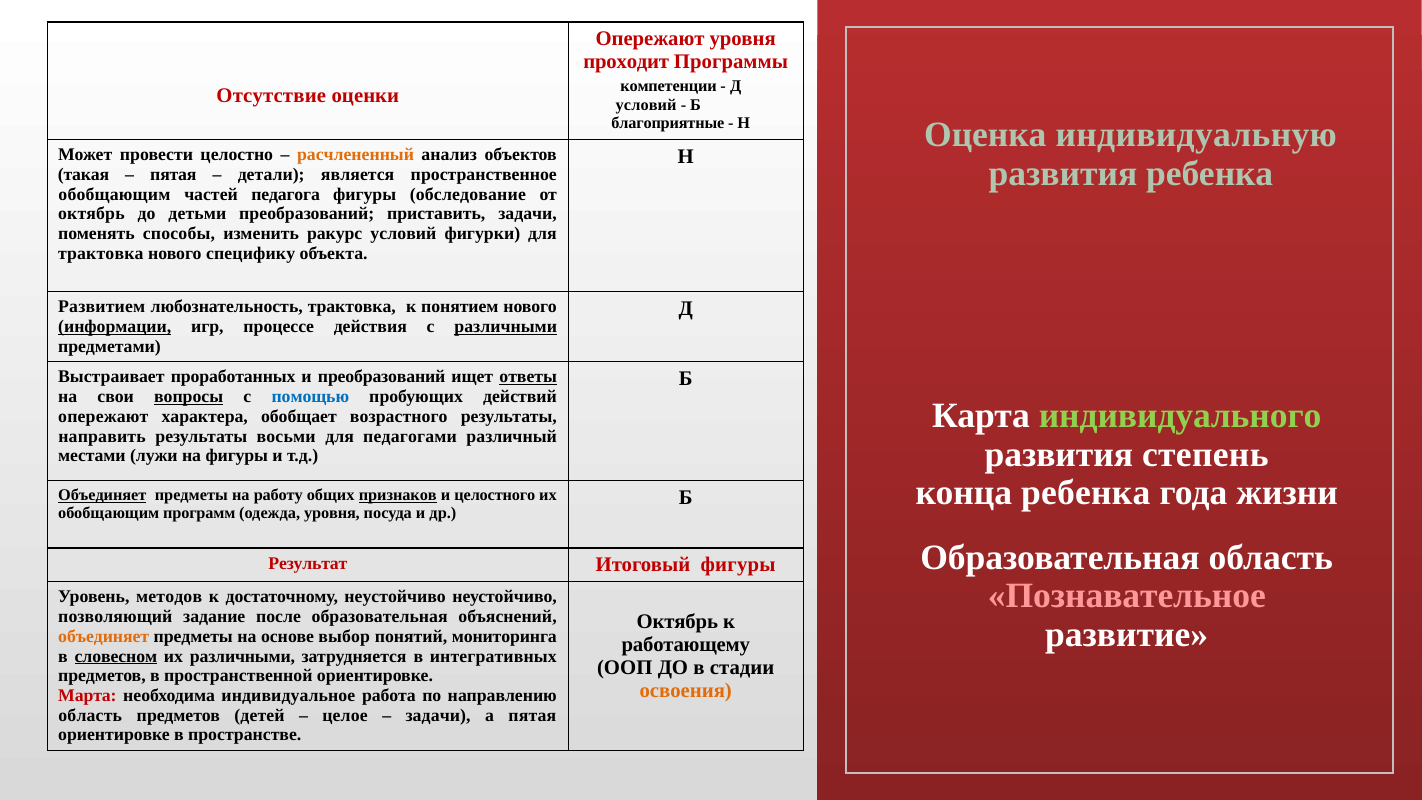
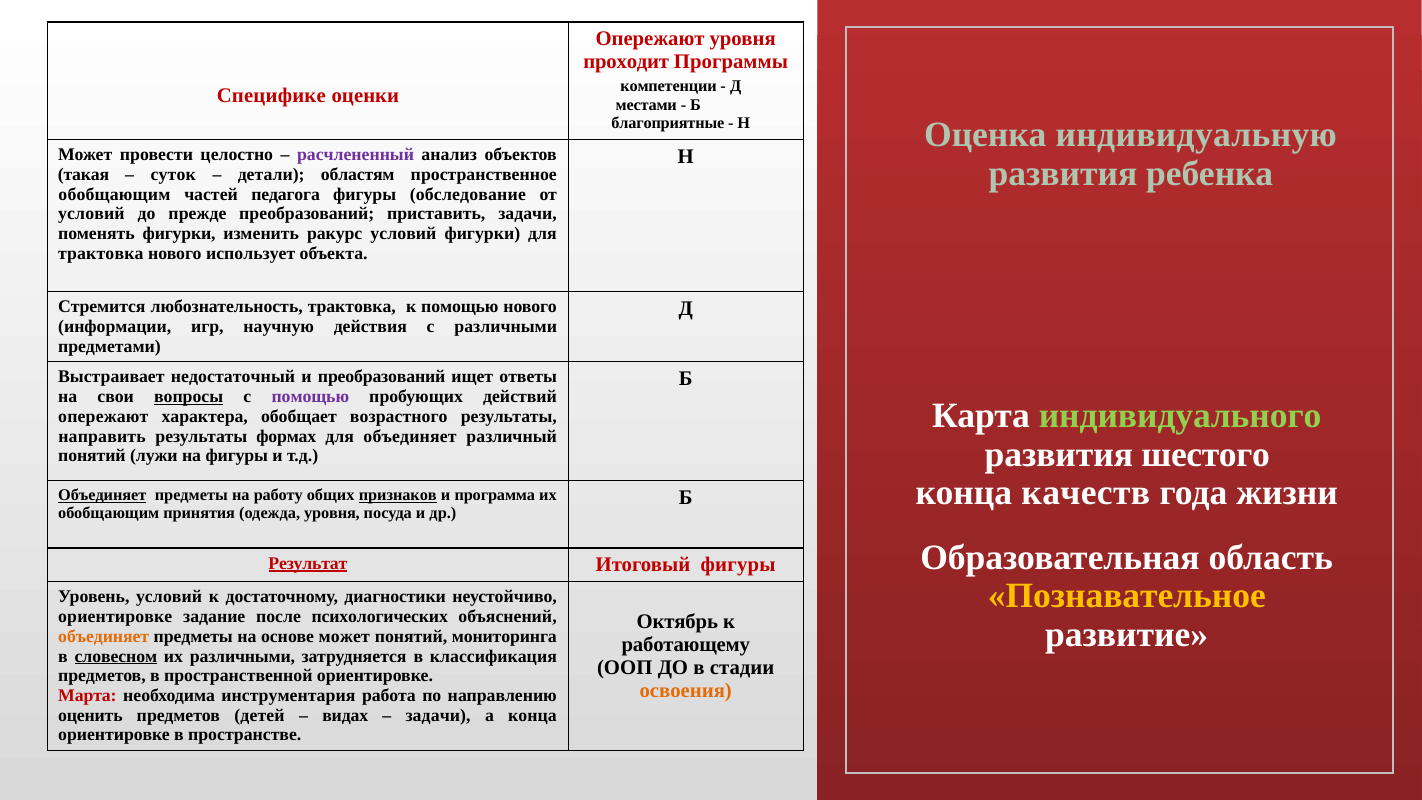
Отсутствие: Отсутствие -> Специфике
условий at (646, 105): условий -> местами
расчлененный colour: orange -> purple
пятая at (173, 175): пятая -> суток
является: является -> областям
октябрь at (91, 214): октябрь -> условий
детьми: детьми -> прежде
поменять способы: способы -> фигурки
специфику: специфику -> использует
Развитием: Развитием -> Стремится
к понятием: понятием -> помощью
информации underline: present -> none
процессе: процессе -> научную
различными at (506, 327) underline: present -> none
проработанных: проработанных -> недостаточный
ответы underline: present -> none
помощью at (310, 397) colour: blue -> purple
восьми: восьми -> формах
для педагогами: педагогами -> объединяет
степень: степень -> шестого
местами at (92, 456): местами -> понятий
конца ребенка: ребенка -> качеств
целостного: целостного -> программа
программ: программ -> принятия
Результат underline: none -> present
Познавательное colour: pink -> yellow
Уровень методов: методов -> условий
достаточному неустойчиво: неустойчиво -> диагностики
позволяющий at (115, 617): позволяющий -> ориентировке
после образовательная: образовательная -> психологических
основе выбор: выбор -> может
интегративных: интегративных -> классификация
индивидуальное: индивидуальное -> инструментария
область at (90, 715): область -> оценить
целое: целое -> видах
а пятая: пятая -> конца
